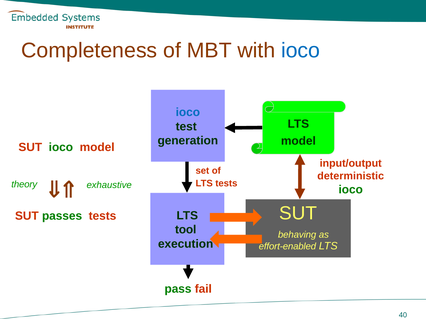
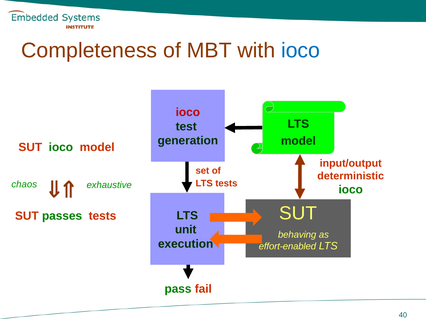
ioco at (188, 113) colour: blue -> red
theory: theory -> chaos
tool: tool -> unit
